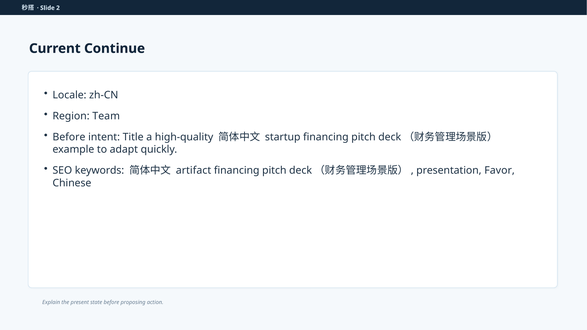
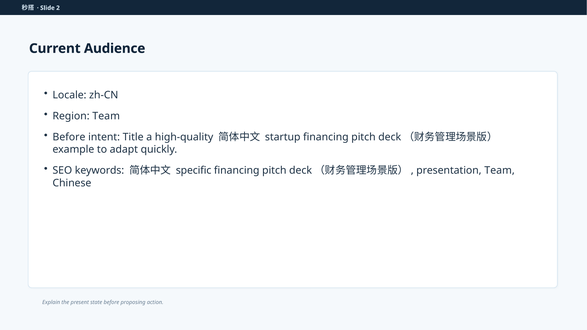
Continue: Continue -> Audience
artifact: artifact -> specific
presentation Favor: Favor -> Team
